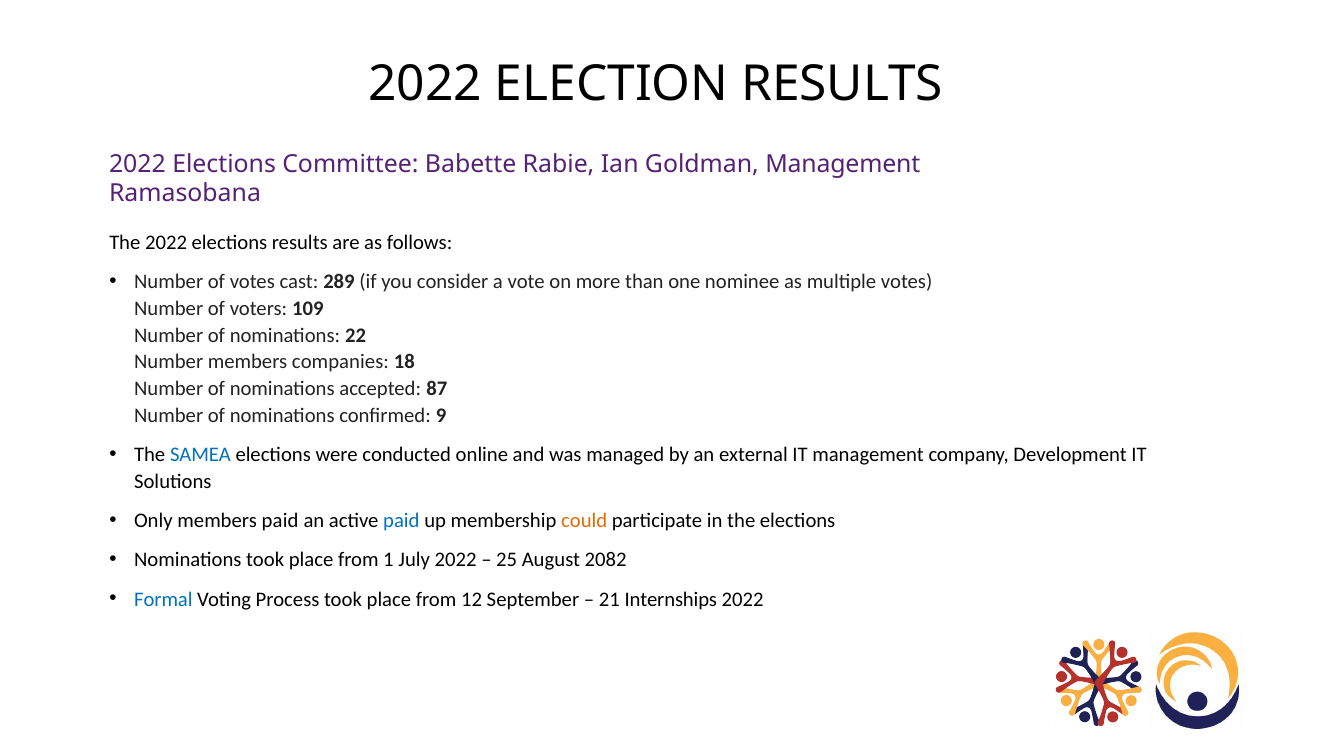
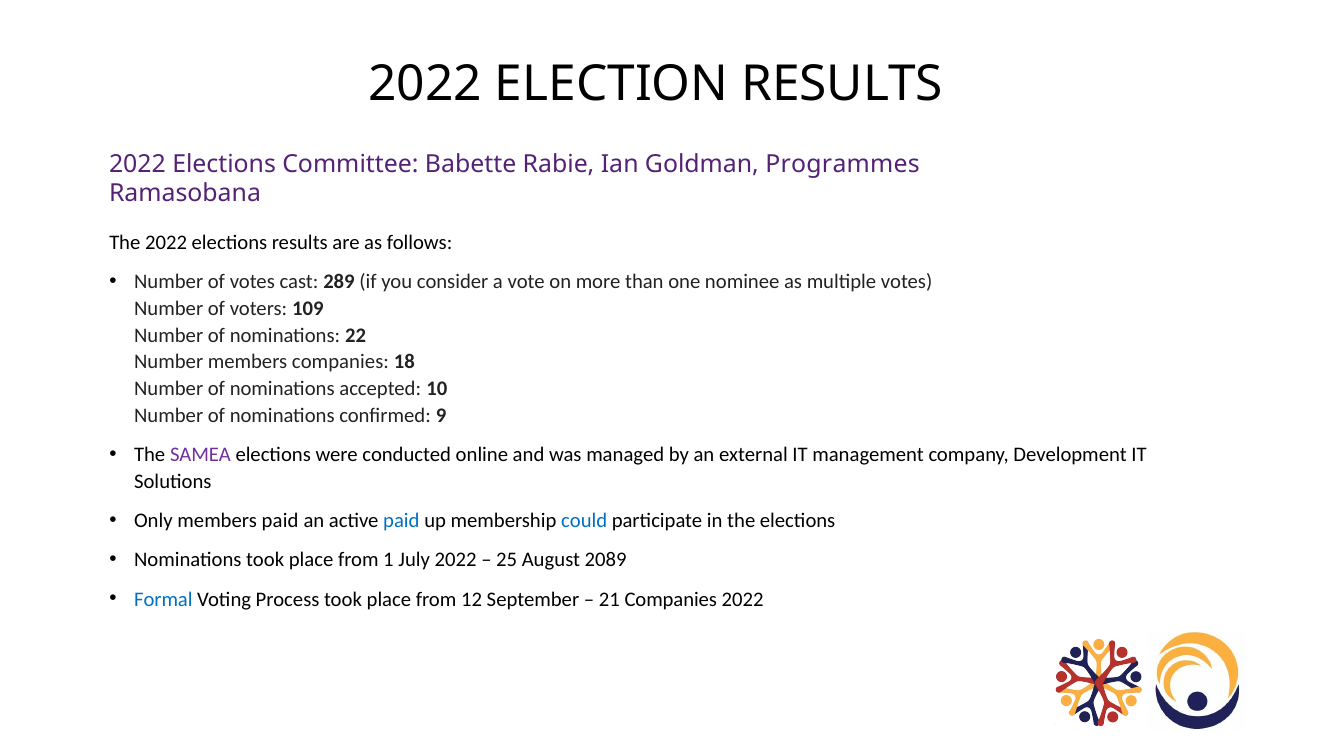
Goldman Management: Management -> Programmes
87: 87 -> 10
SAMEA colour: blue -> purple
could colour: orange -> blue
2082: 2082 -> 2089
21 Internships: Internships -> Companies
